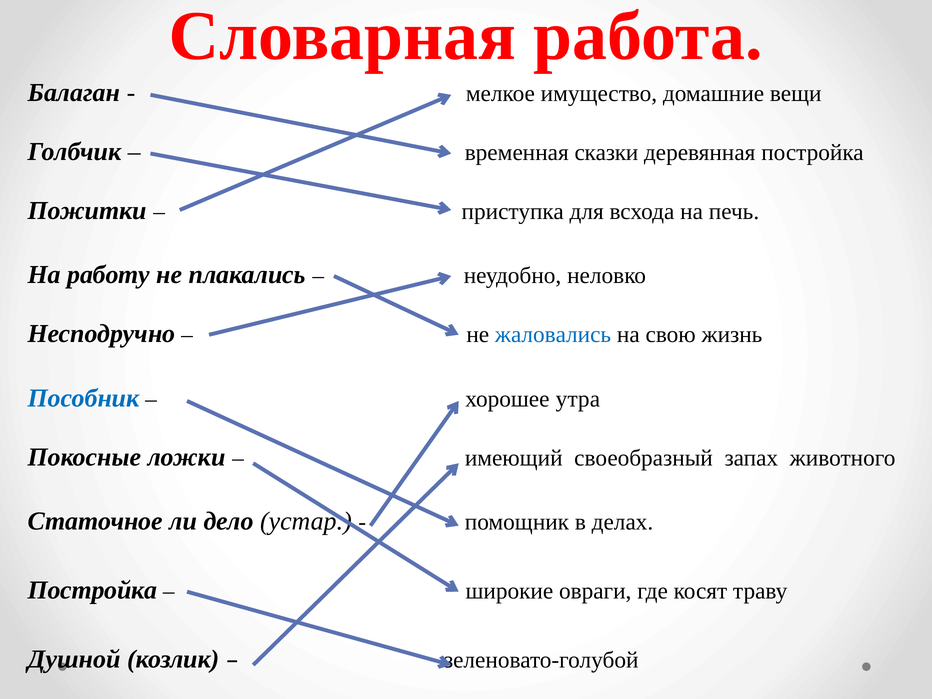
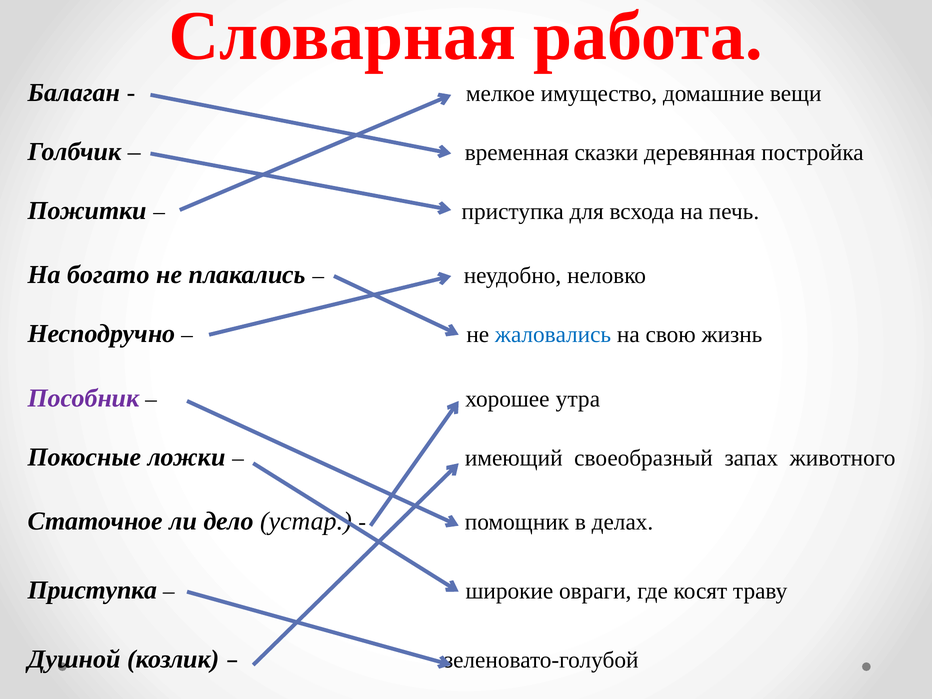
работу: работу -> богато
Пособник colour: blue -> purple
Постройка at (92, 590): Постройка -> Приступка
